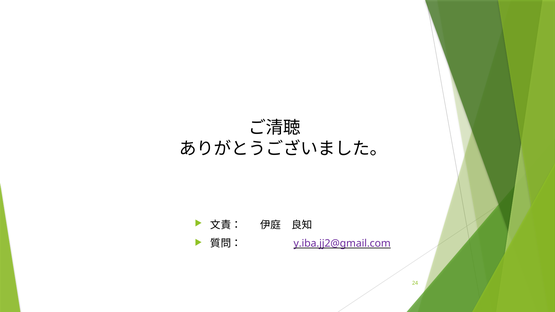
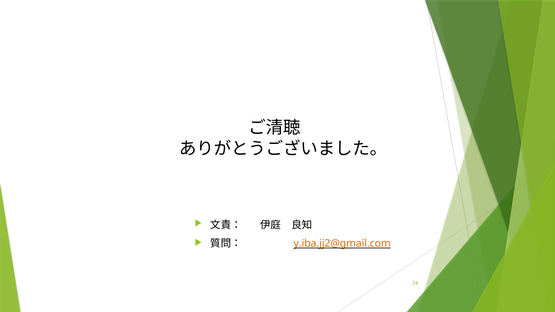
y.iba.jj2@gmail.com colour: purple -> orange
